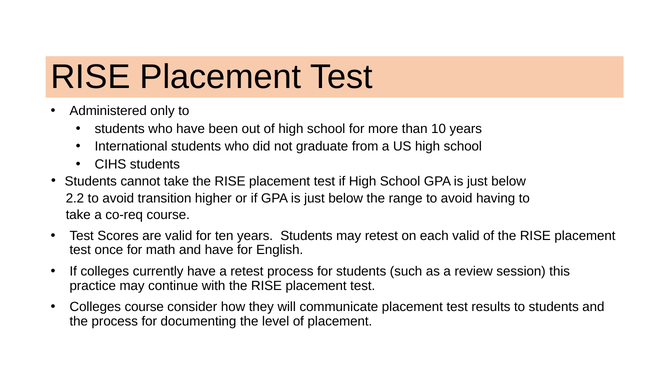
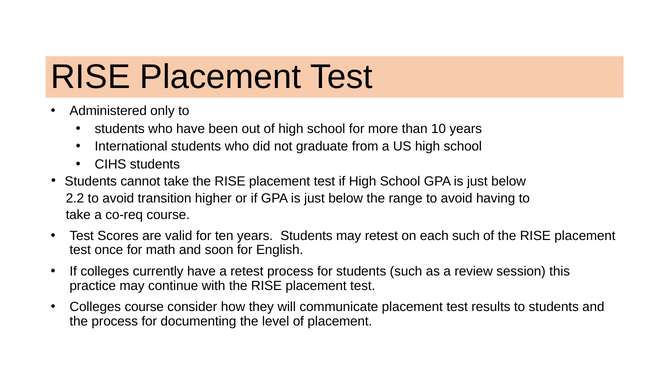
each valid: valid -> such
and have: have -> soon
